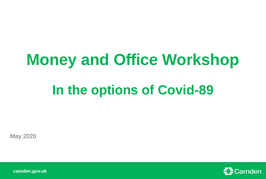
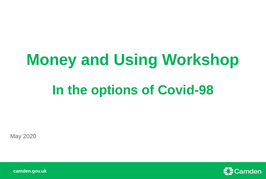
Office: Office -> Using
Covid-89: Covid-89 -> Covid-98
